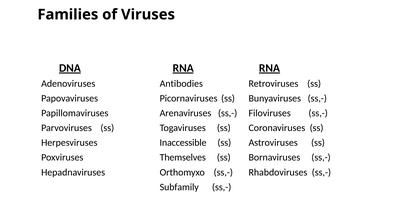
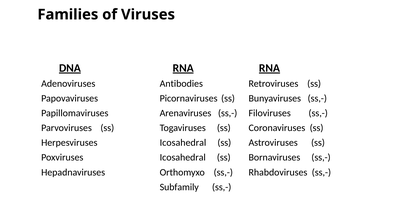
Herpesviruses Inaccessible: Inaccessible -> Icosahedral
Poxviruses Themselves: Themselves -> Icosahedral
